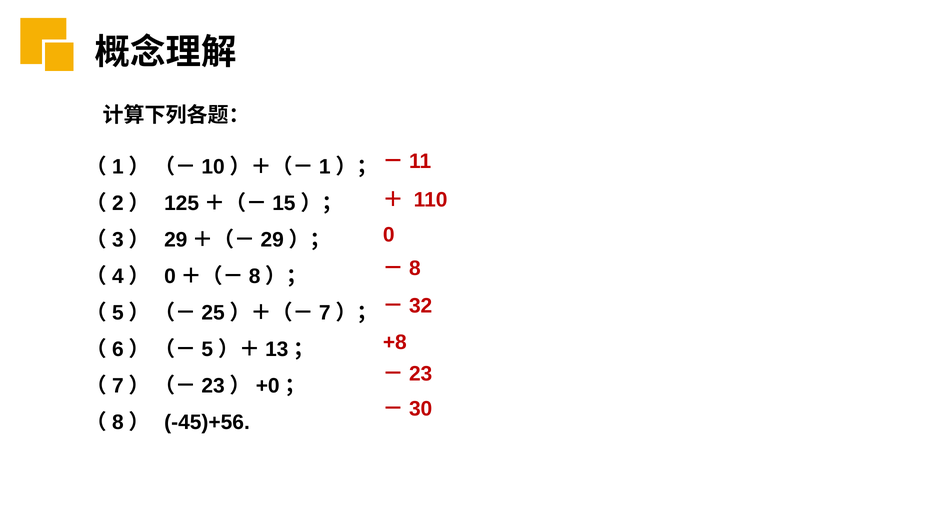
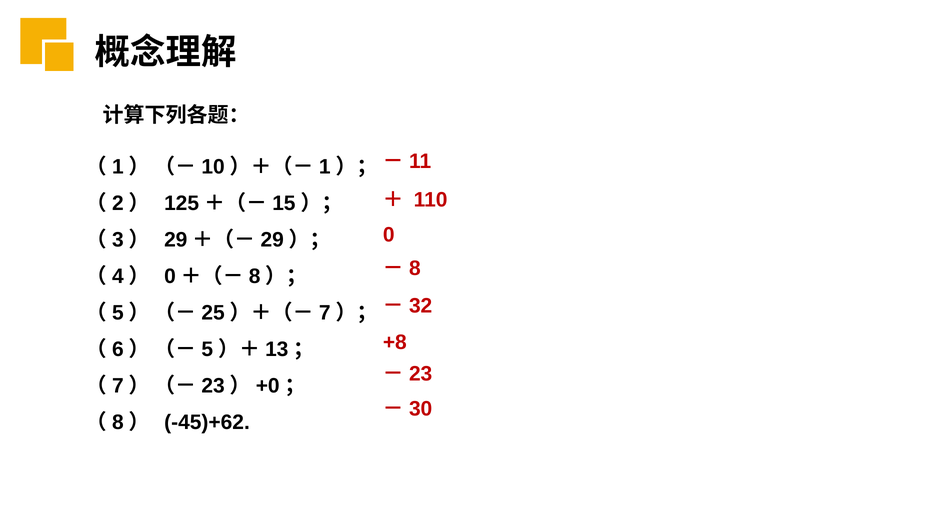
-45)+56: -45)+56 -> -45)+62
